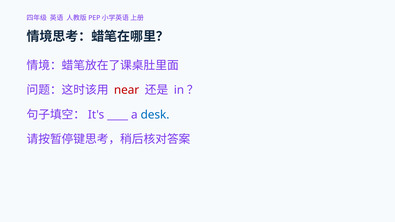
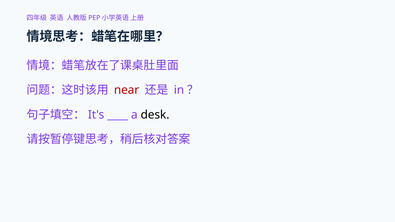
desk colour: blue -> black
